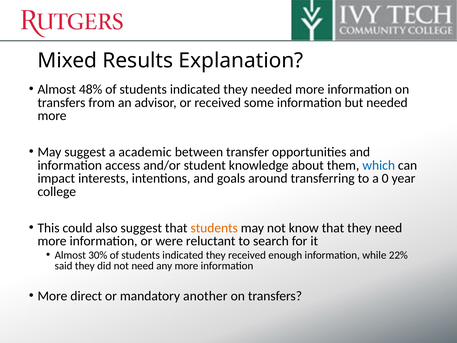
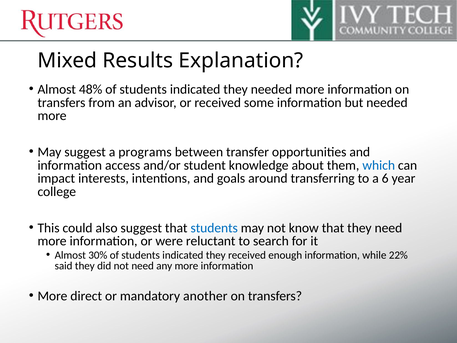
academic: academic -> programs
0: 0 -> 6
students at (214, 228) colour: orange -> blue
